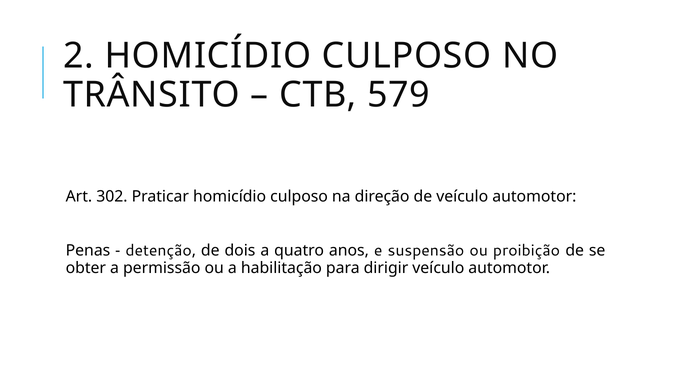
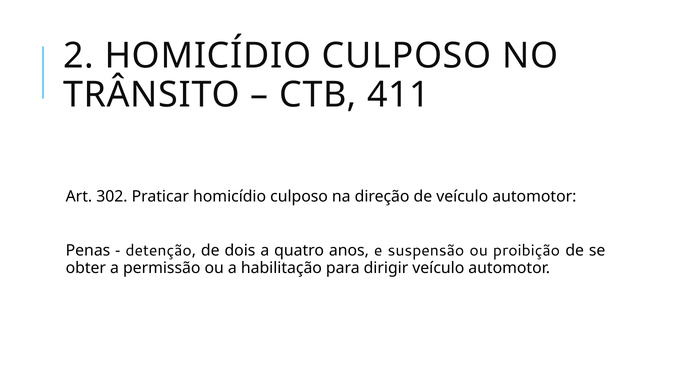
579: 579 -> 411
